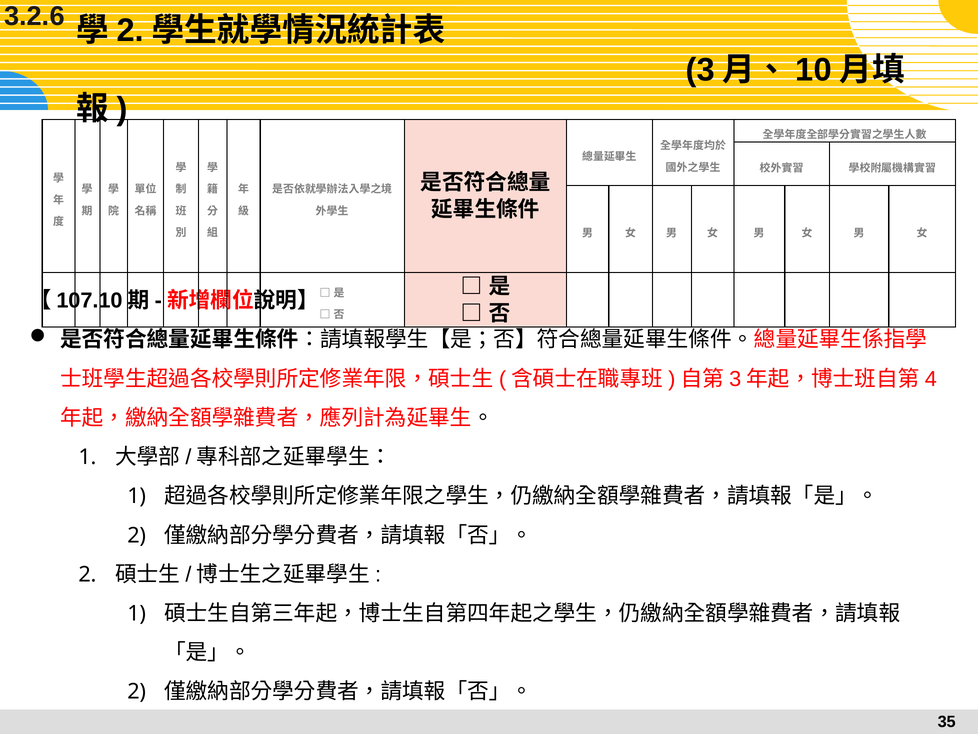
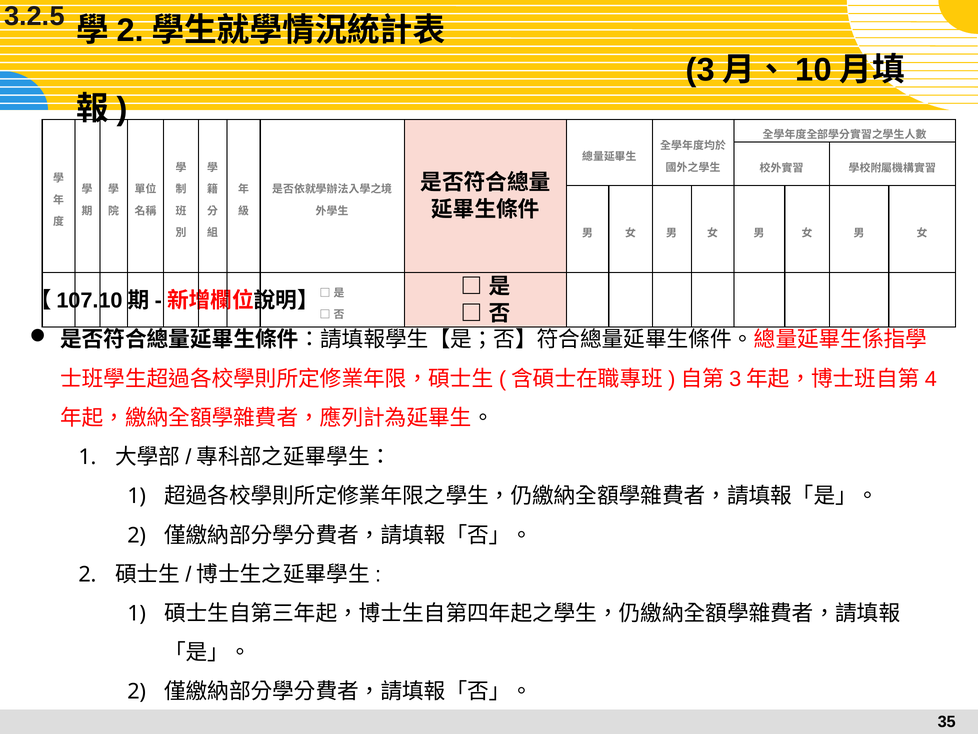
3.2.6: 3.2.6 -> 3.2.5
